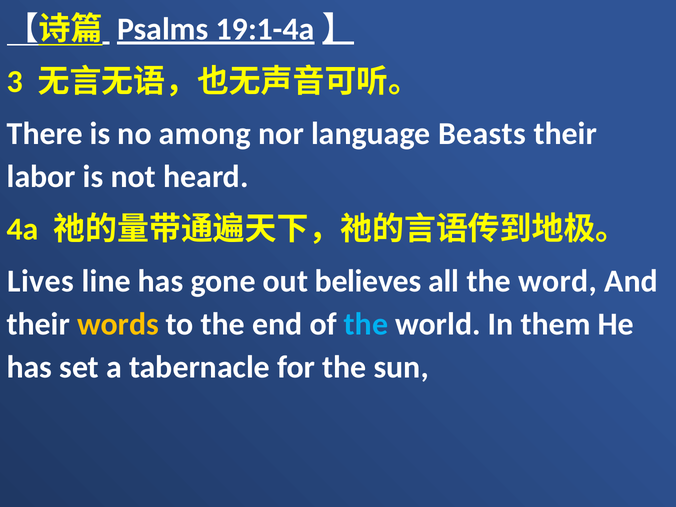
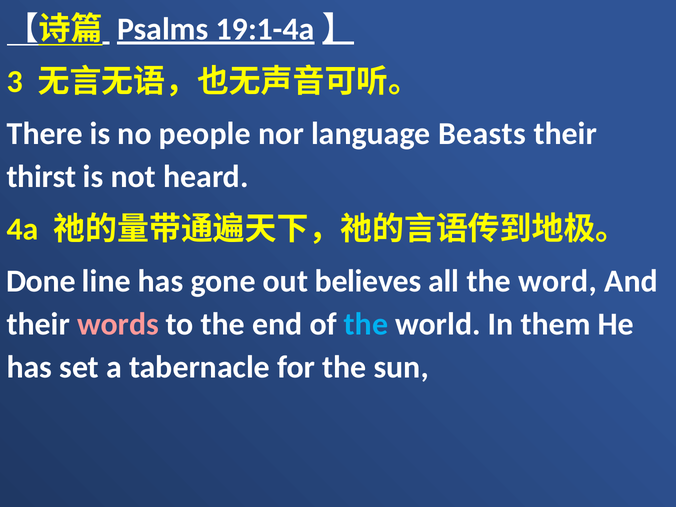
among: among -> people
labor: labor -> thirst
Lives: Lives -> Done
words colour: yellow -> pink
